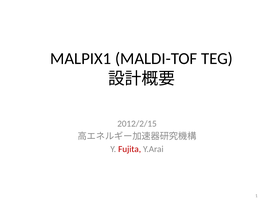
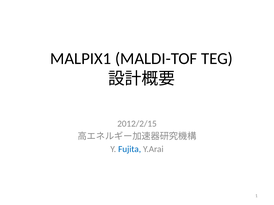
Fujita colour: red -> blue
